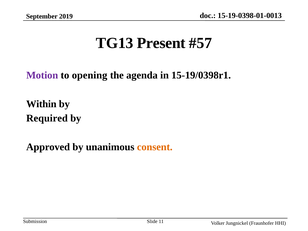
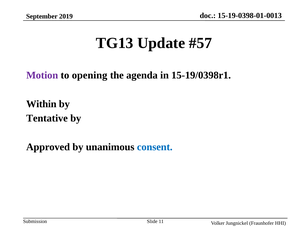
Present: Present -> Update
Required: Required -> Tentative
consent colour: orange -> blue
